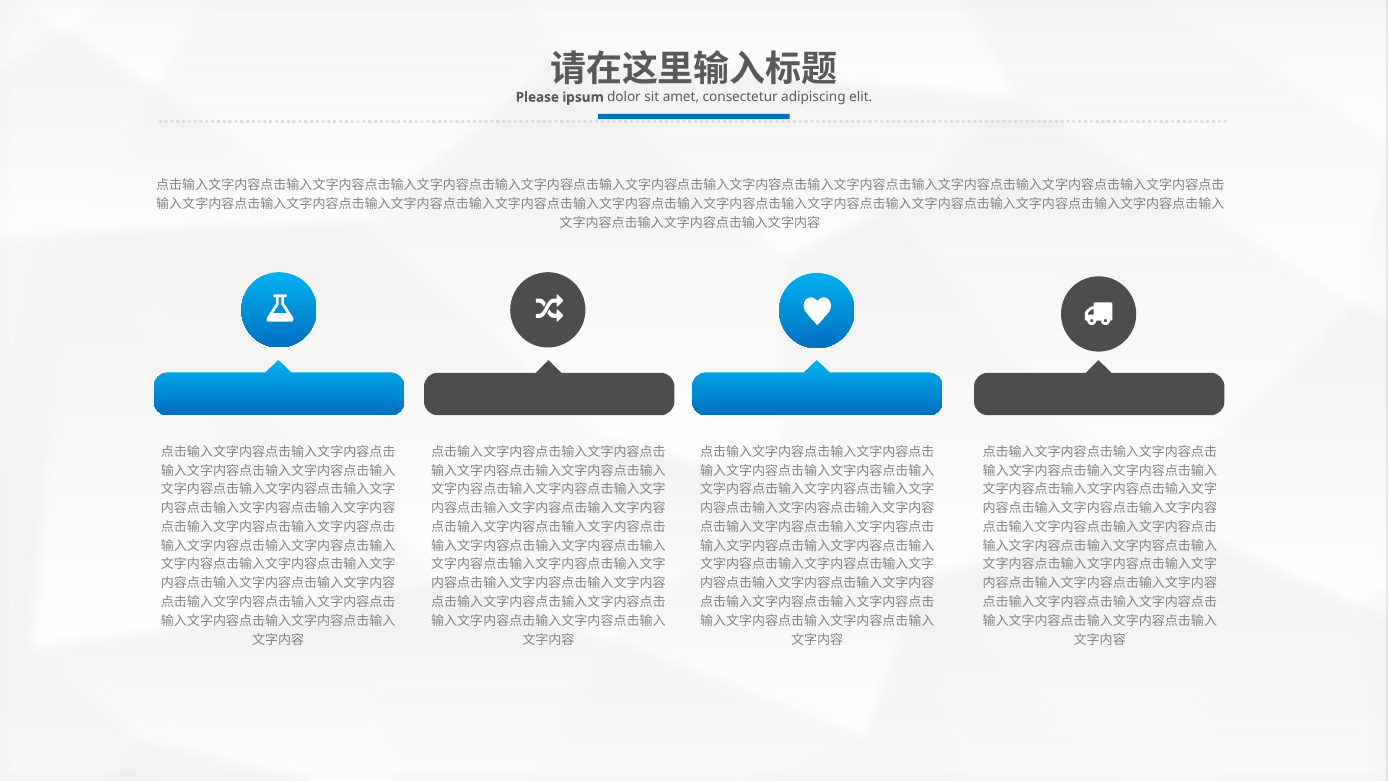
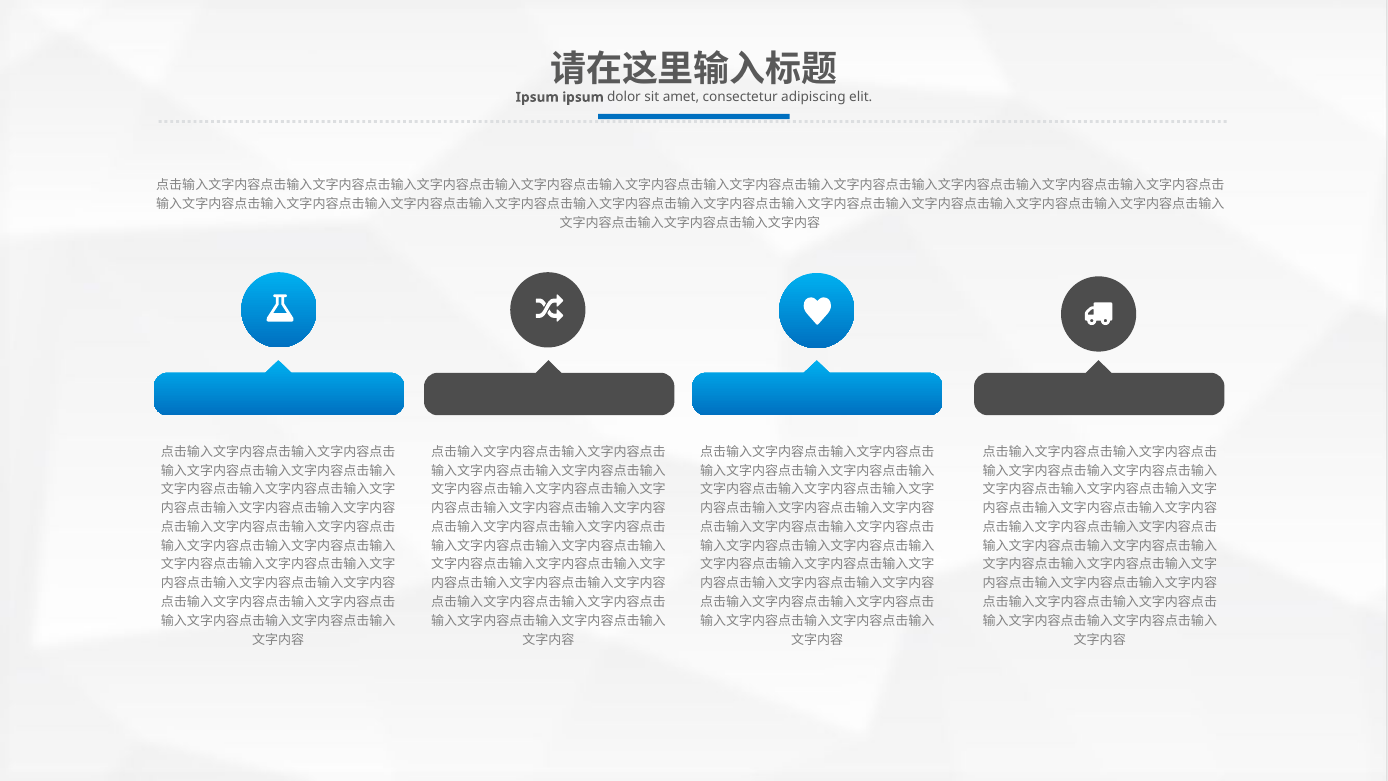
Please at (537, 97): Please -> Ipsum
